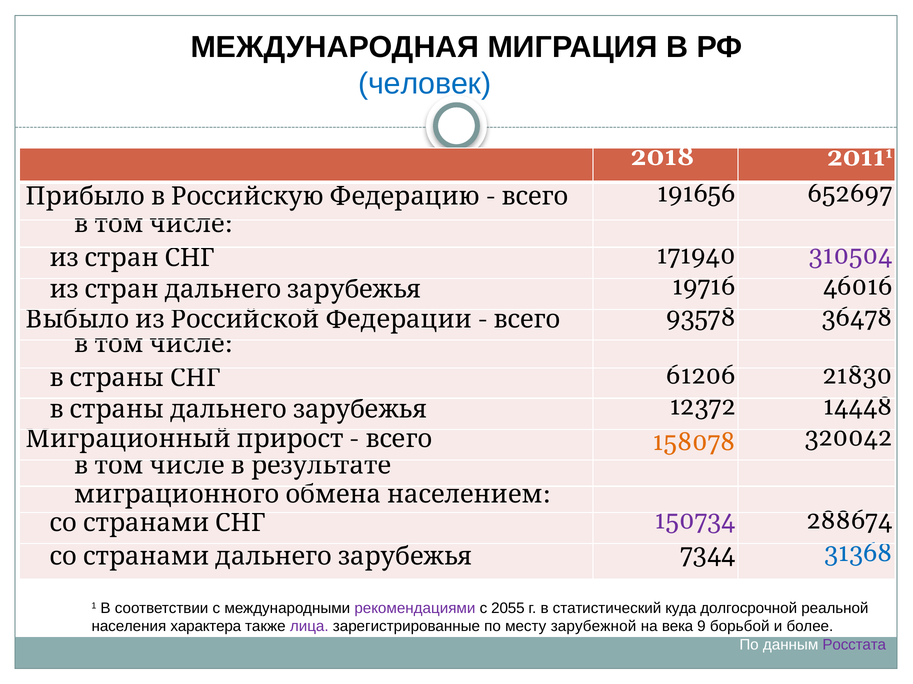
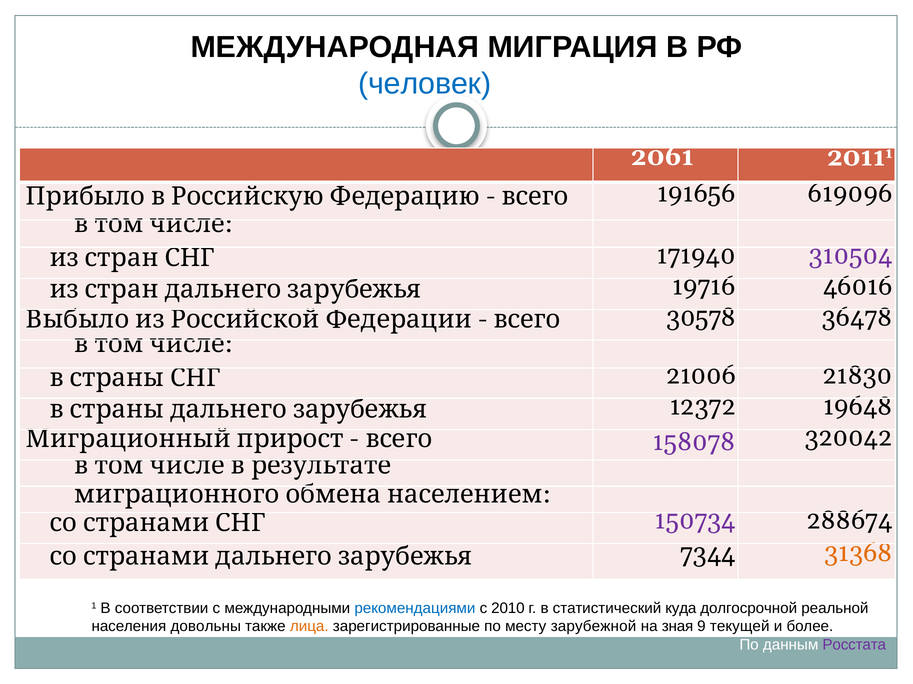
2018: 2018 -> 2061
652697: 652697 -> 619096
93578: 93578 -> 30578
61206: 61206 -> 21006
14448: 14448 -> 19648
158078 colour: orange -> purple
31368 colour: blue -> orange
рекомендациями colour: purple -> blue
2055: 2055 -> 2010
характера: характера -> довольны
лица colour: purple -> orange
века: века -> зная
борьбой: борьбой -> текущей
